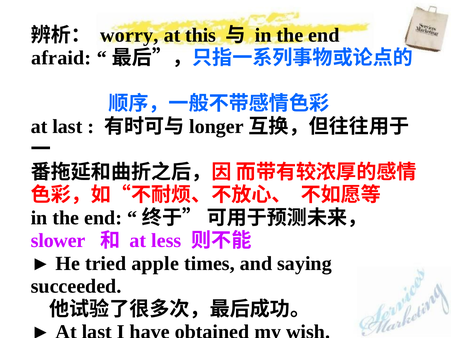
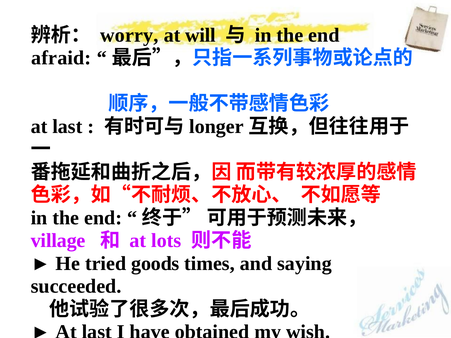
this: this -> will
slower: slower -> village
less: less -> lots
apple: apple -> goods
